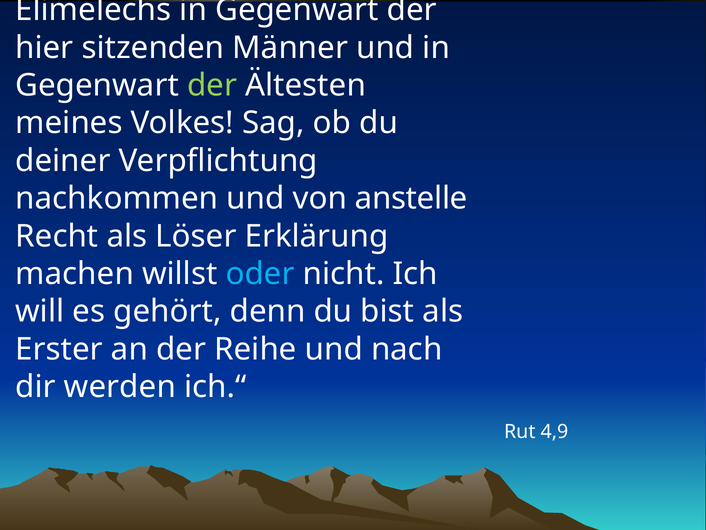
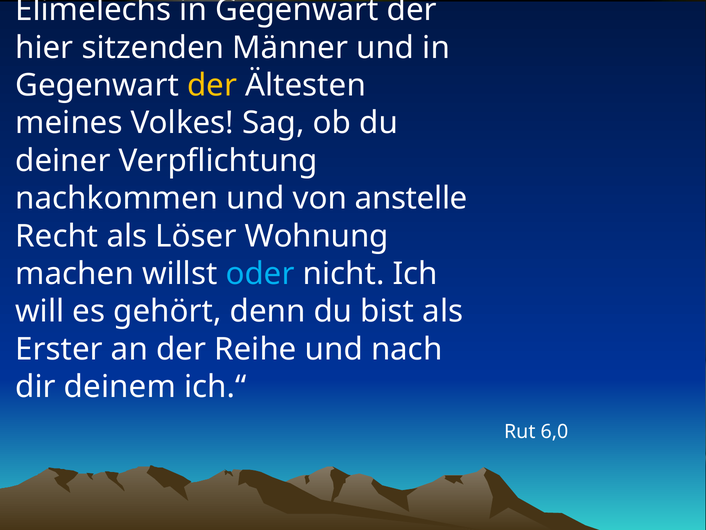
der at (212, 85) colour: light green -> yellow
Erklärung: Erklärung -> Wohnung
werden: werden -> deinem
4,9: 4,9 -> 6,0
